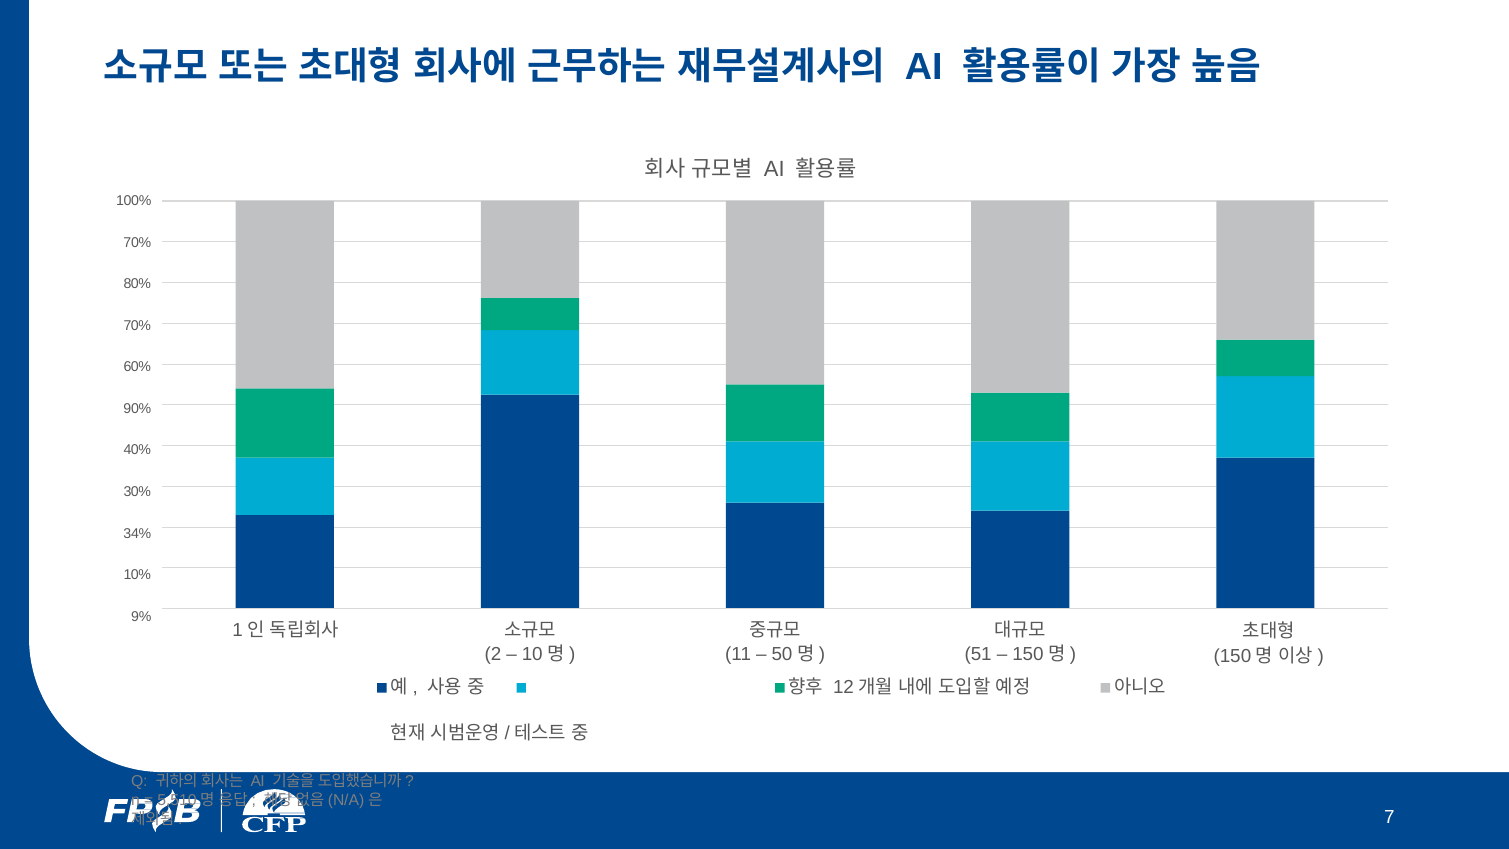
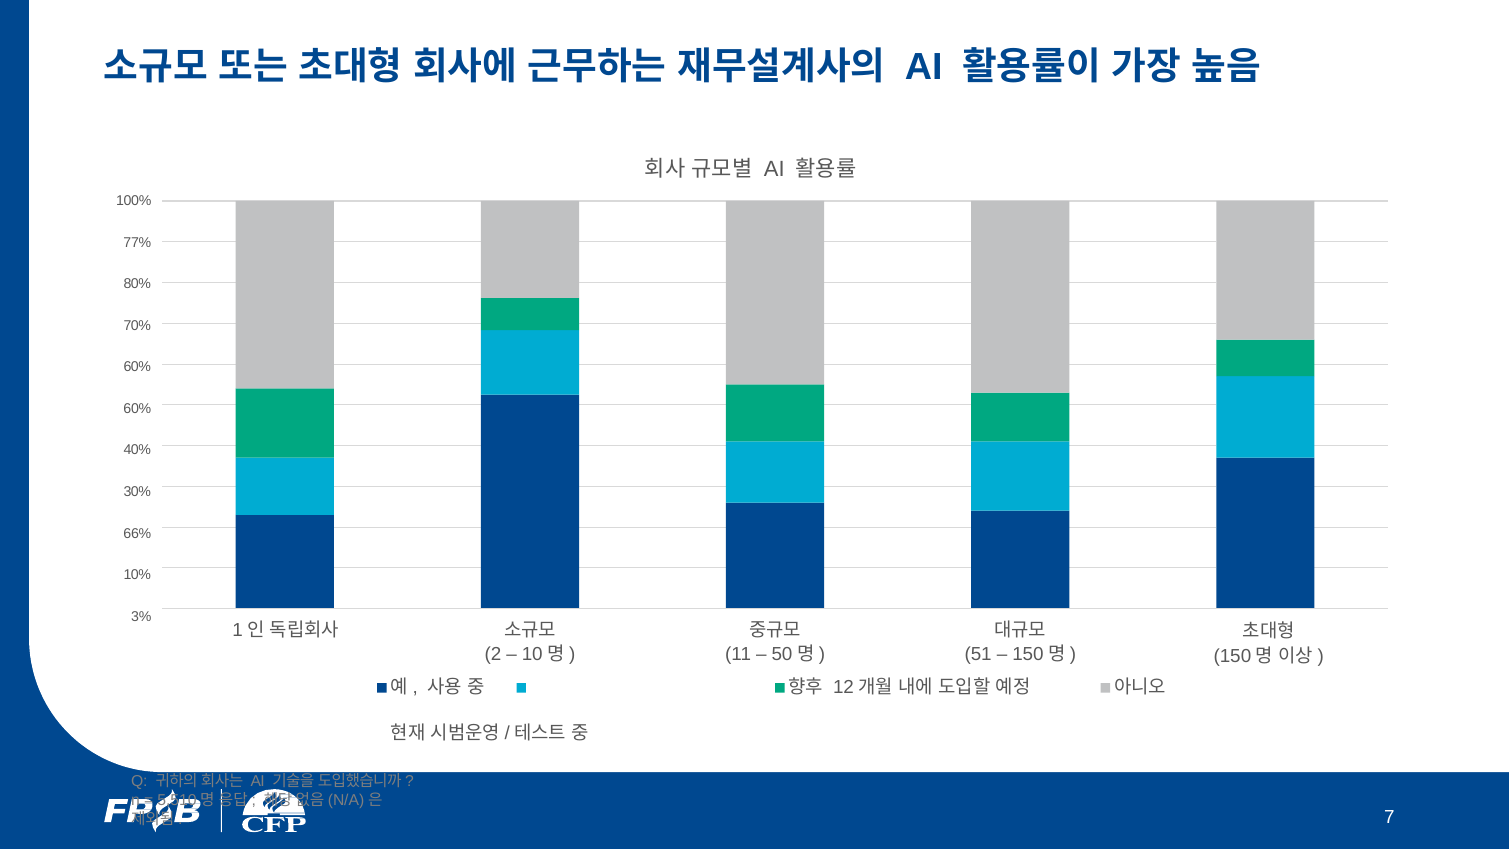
70% at (137, 242): 70% -> 77%
90% at (137, 409): 90% -> 60%
34%: 34% -> 66%
9%: 9% -> 3%
